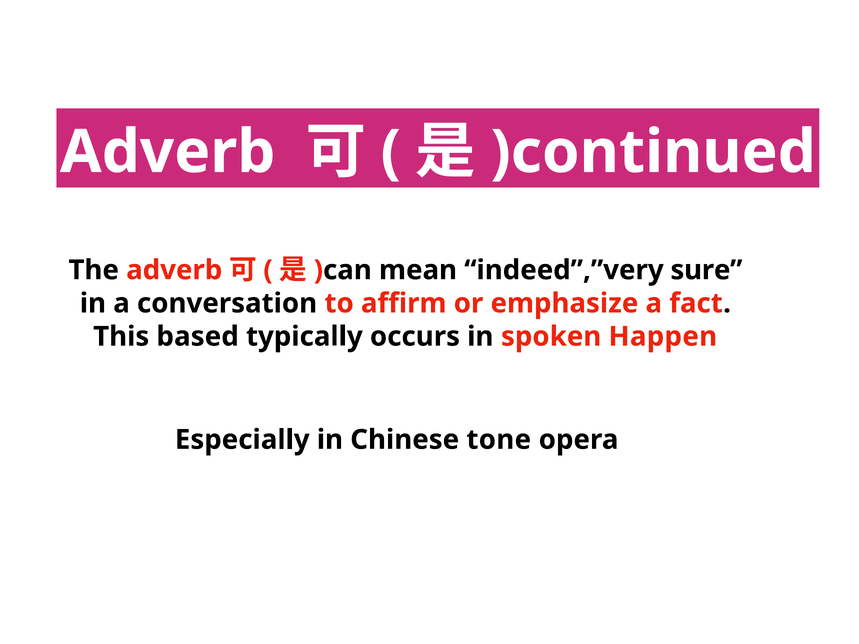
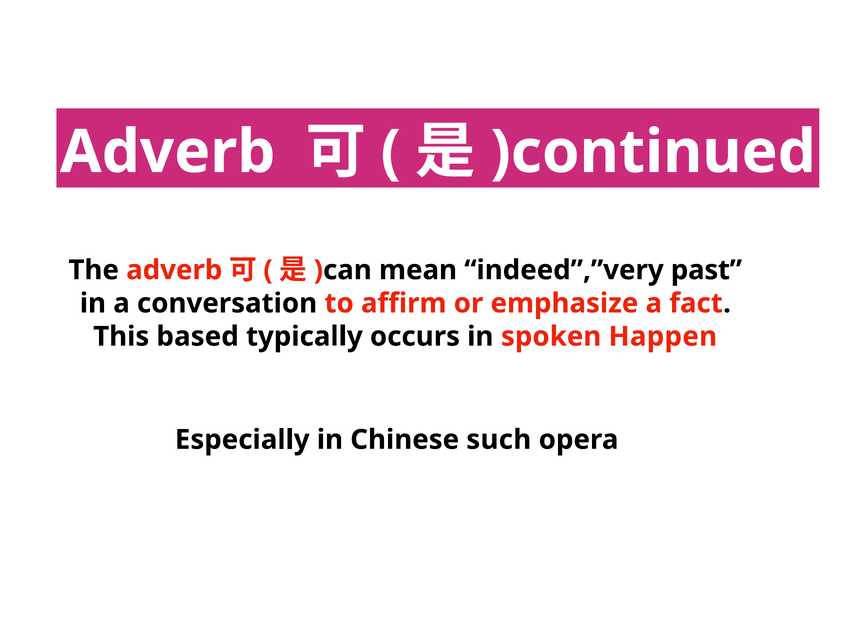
sure: sure -> past
tone: tone -> such
